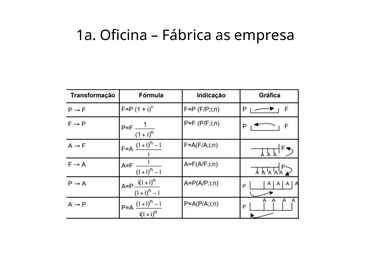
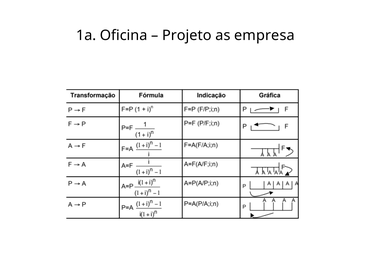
Fábrica: Fábrica -> Projeto
